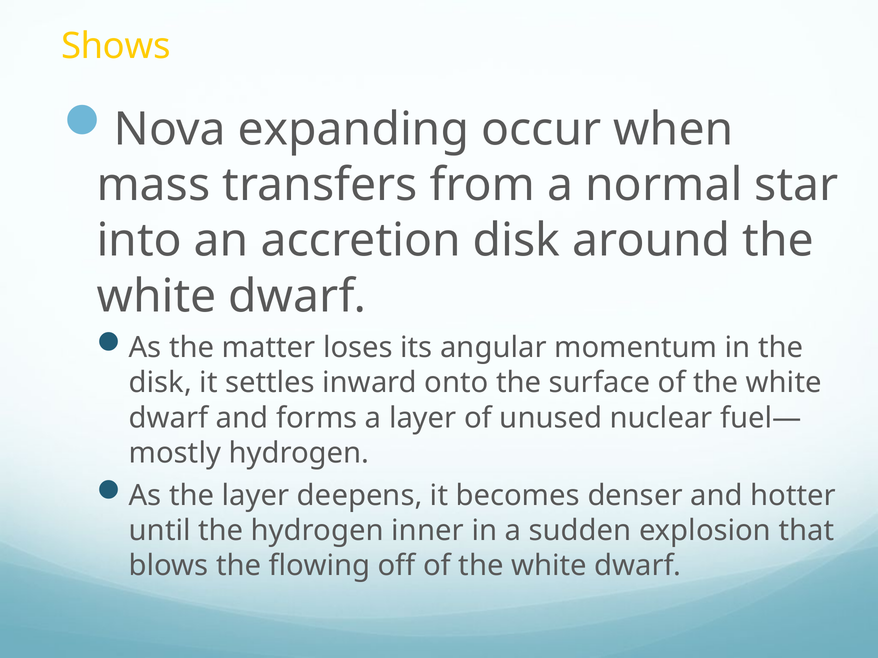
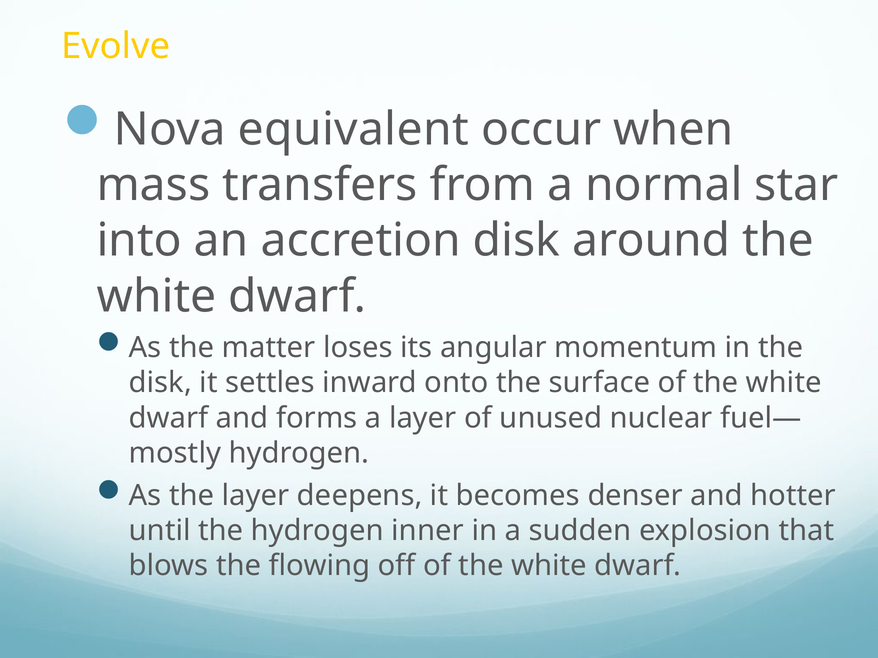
Shows: Shows -> Evolve
expanding: expanding -> equivalent
